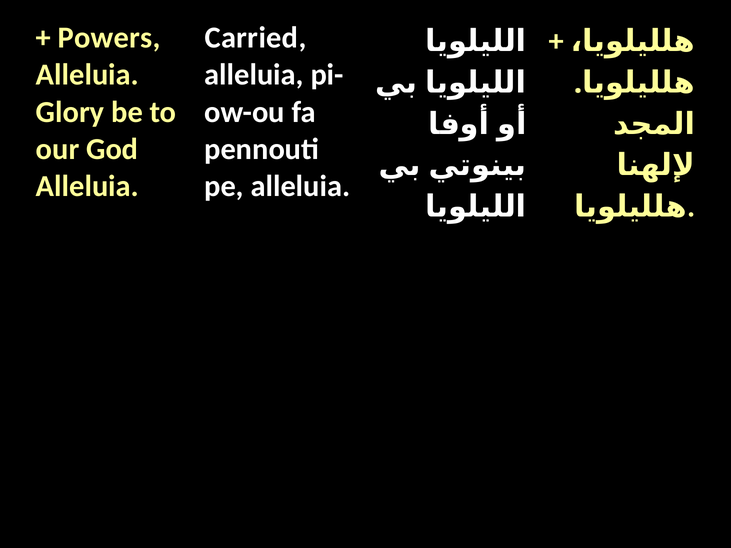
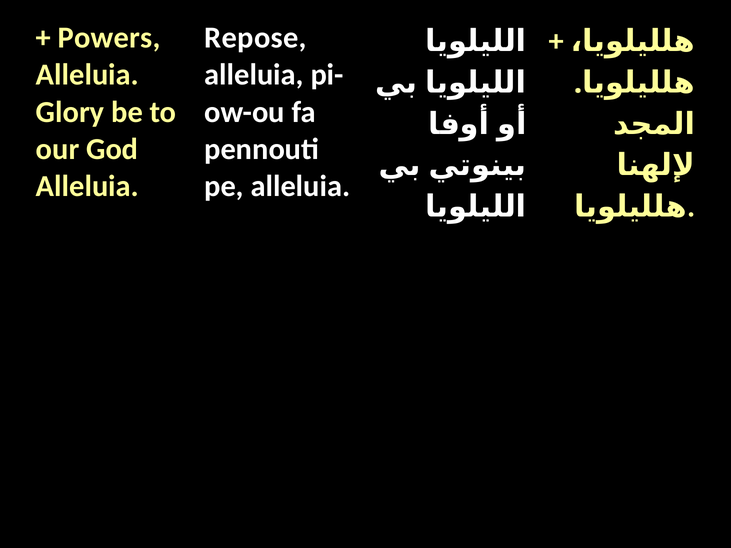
Carried: Carried -> Repose
